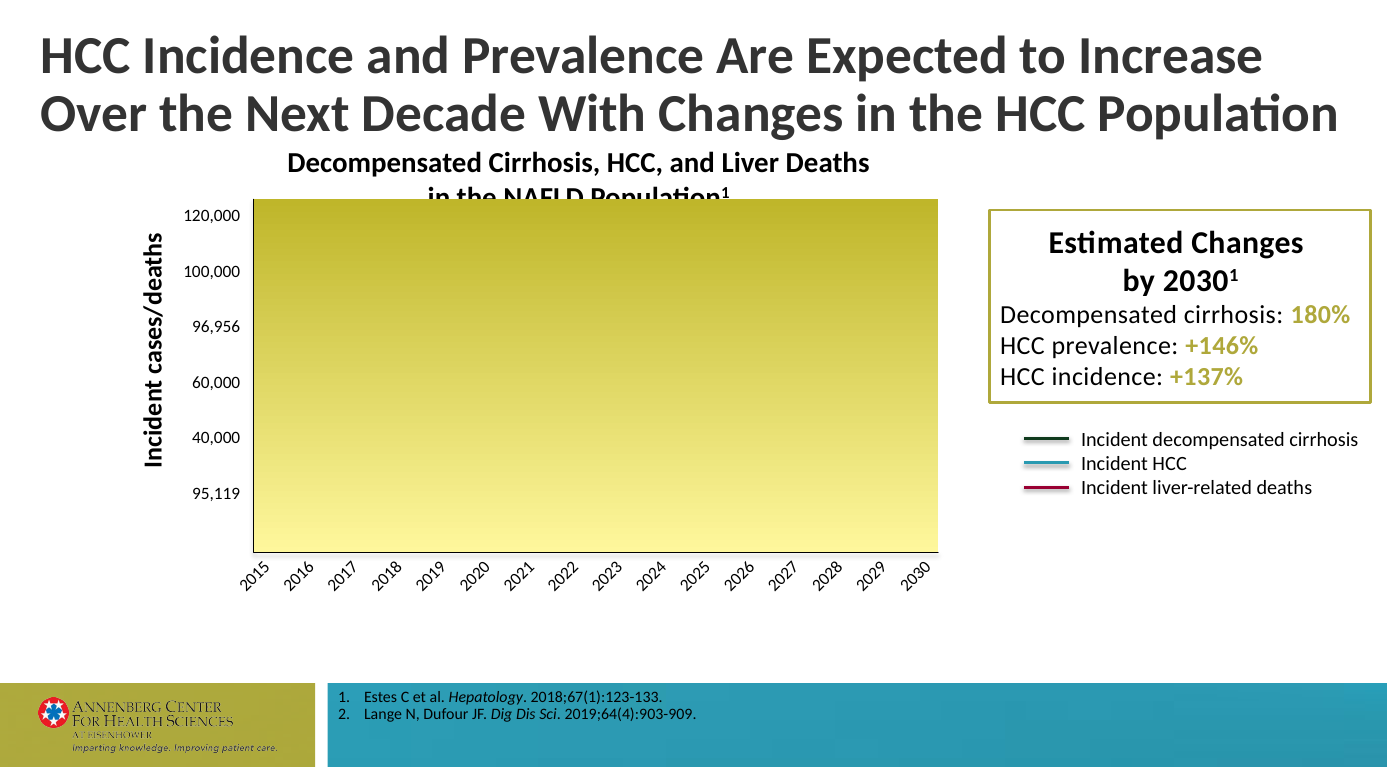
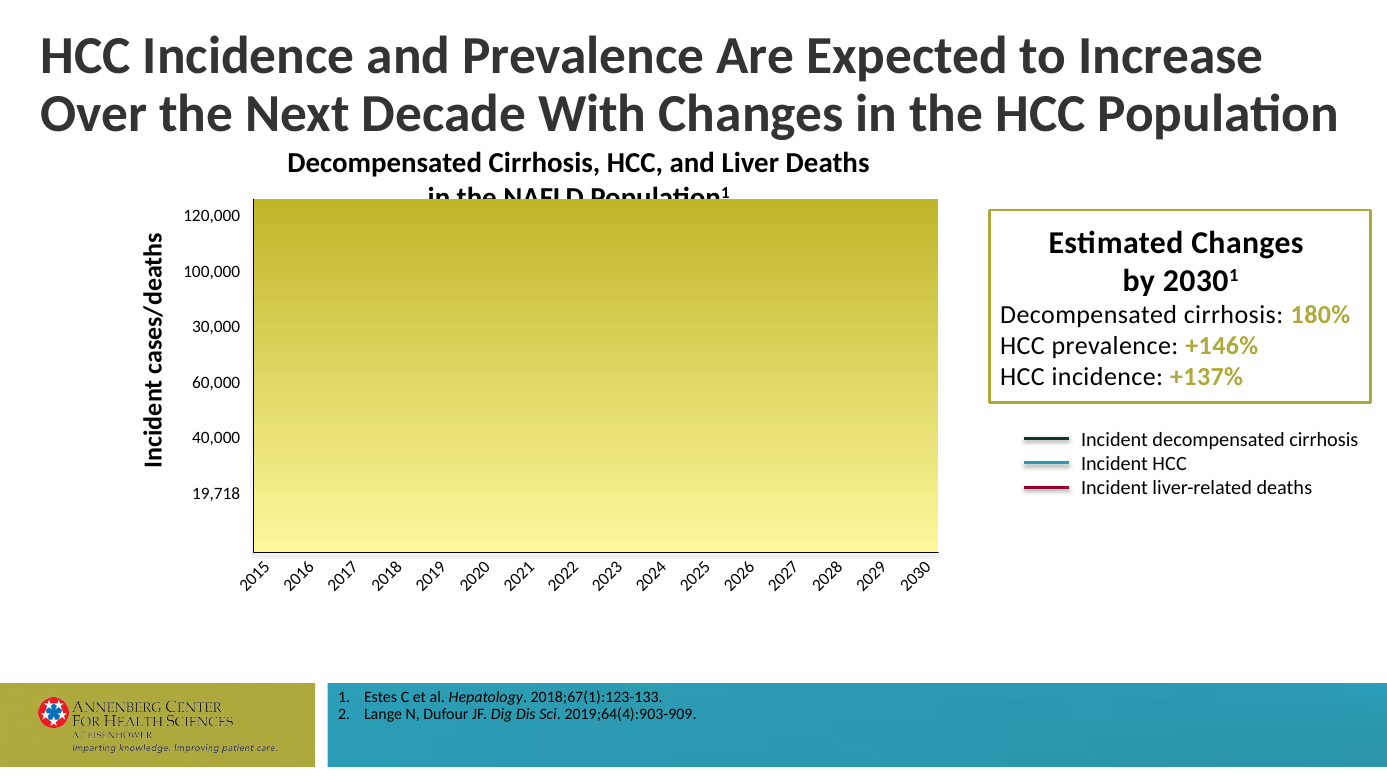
96,956: 96,956 -> 30,000
95,119: 95,119 -> 19,718
